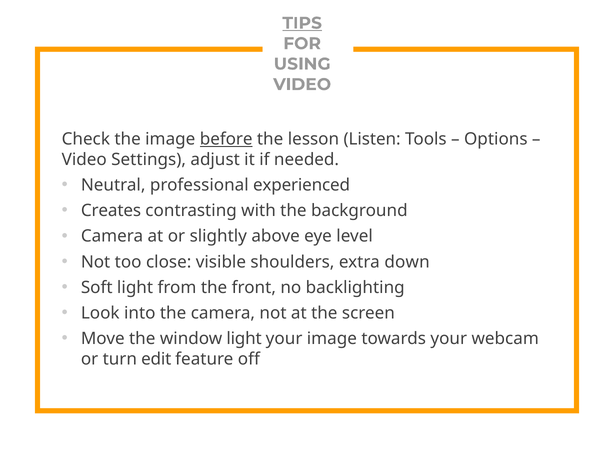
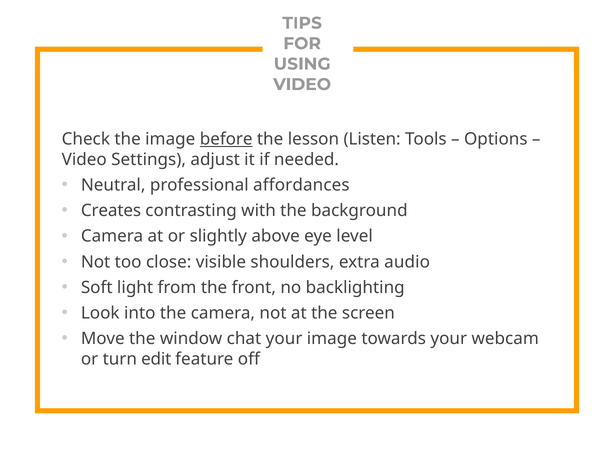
TIPS underline: present -> none
experienced: experienced -> affordances
down: down -> audio
window light: light -> chat
